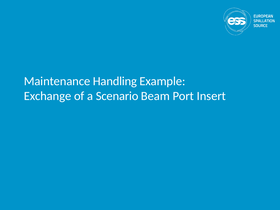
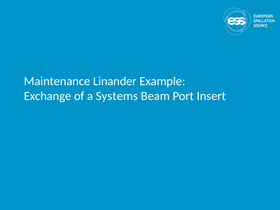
Handling: Handling -> Linander
Scenario: Scenario -> Systems
